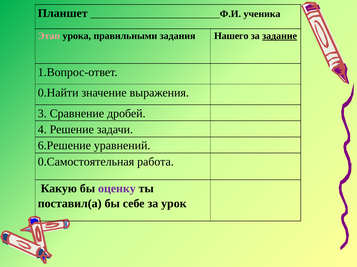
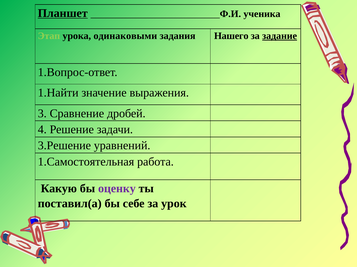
Планшет underline: none -> present
Этап colour: pink -> light green
правильными: правильными -> одинаковыми
0.Найти: 0.Найти -> 1.Найти
6.Решение: 6.Решение -> 3.Решение
0.Самостоятельная: 0.Самостоятельная -> 1.Самостоятельная
